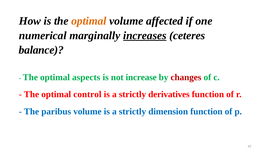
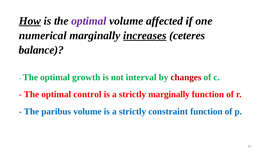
How underline: none -> present
optimal at (89, 21) colour: orange -> purple
aspects: aspects -> growth
increase: increase -> interval
strictly derivatives: derivatives -> marginally
dimension: dimension -> constraint
